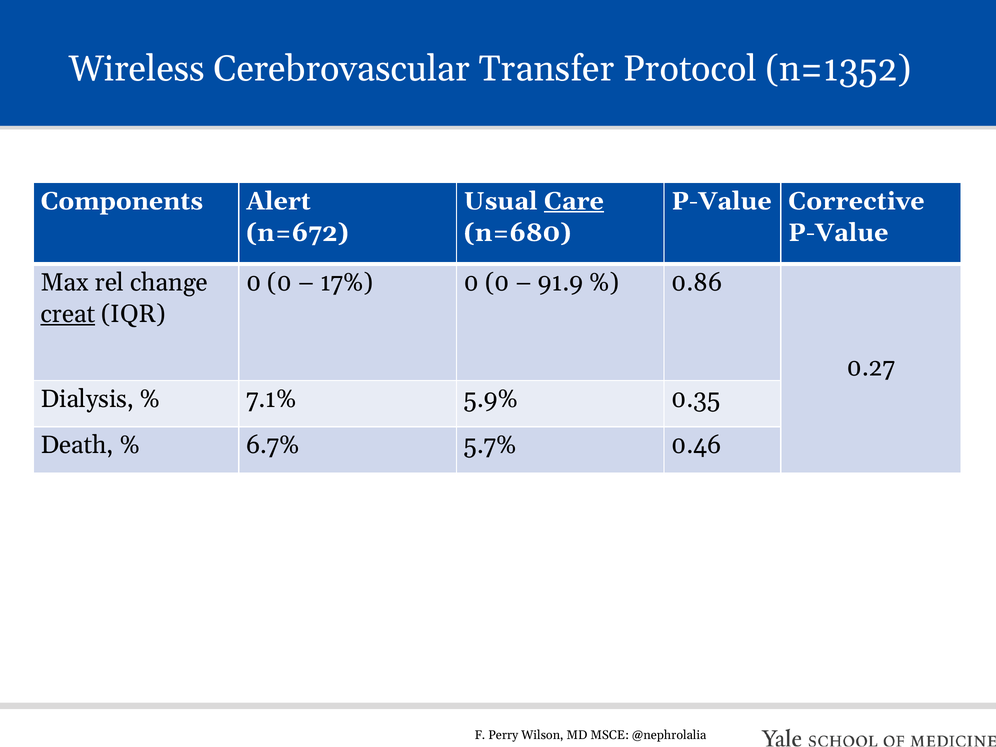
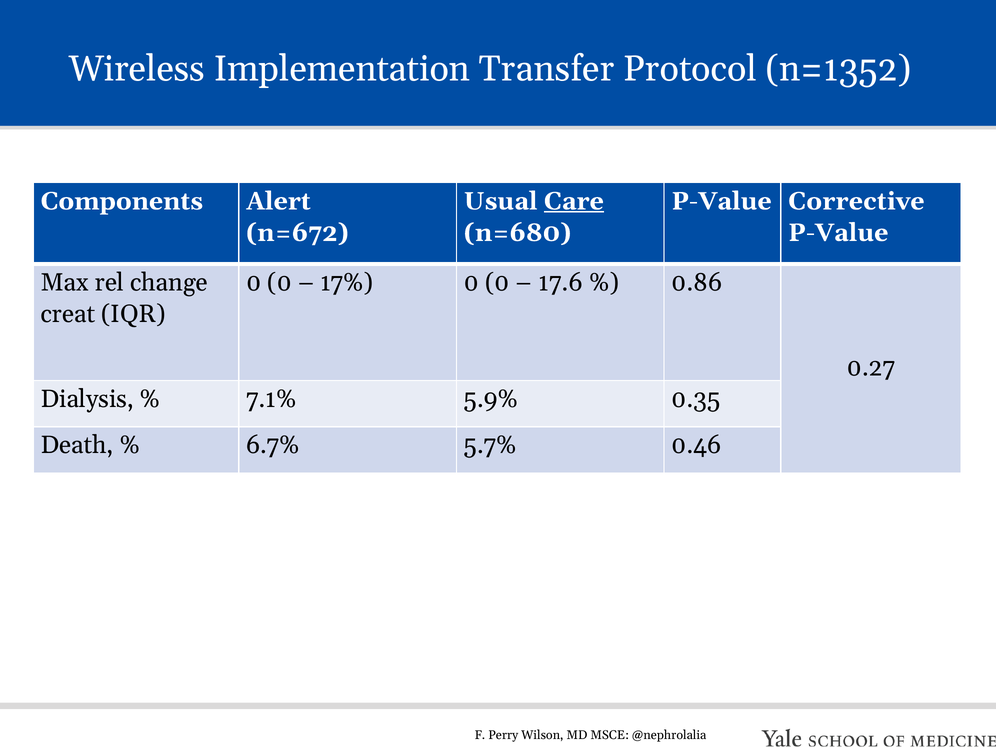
Cerebrovascular: Cerebrovascular -> Implementation
91.9: 91.9 -> 17.6
creat underline: present -> none
